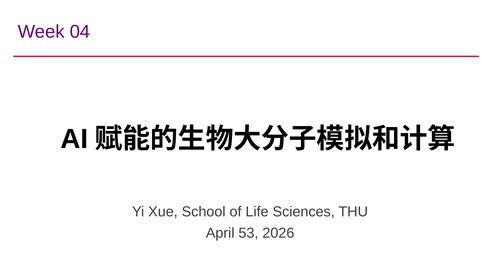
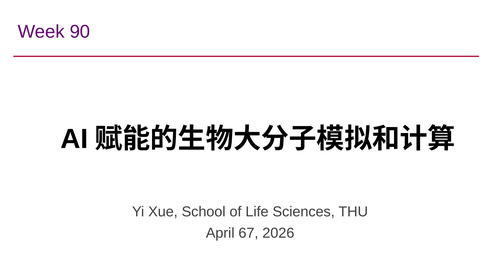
04: 04 -> 90
53: 53 -> 67
